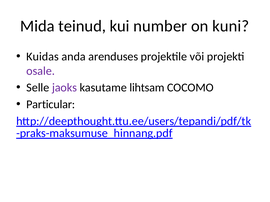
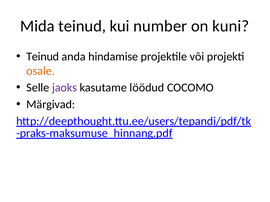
Kuidas at (43, 57): Kuidas -> Teinud
arenduses: arenduses -> hindamise
osale colour: purple -> orange
lihtsam: lihtsam -> löödud
Particular: Particular -> Märgivad
